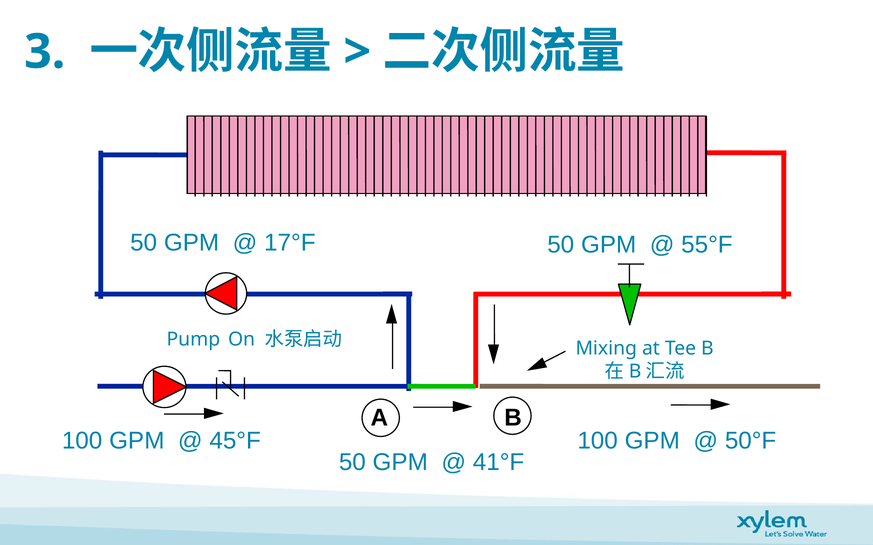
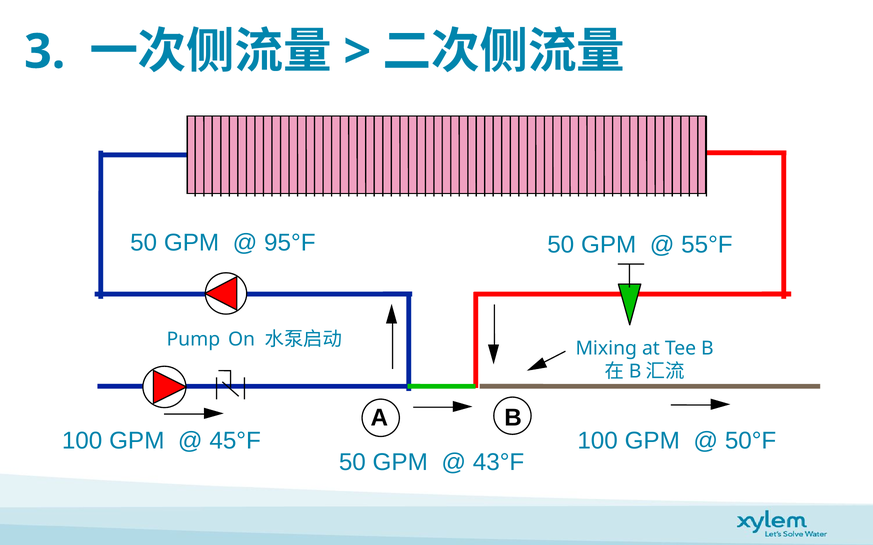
17°F: 17°F -> 95°F
41°F: 41°F -> 43°F
